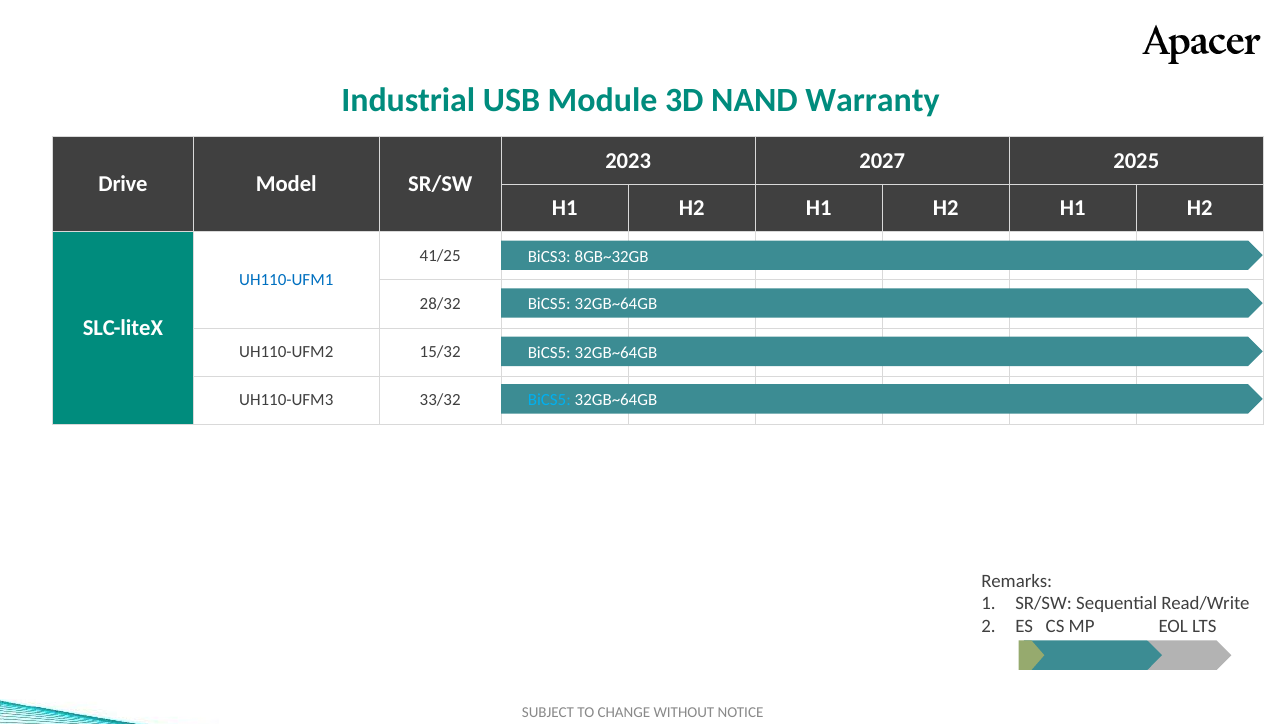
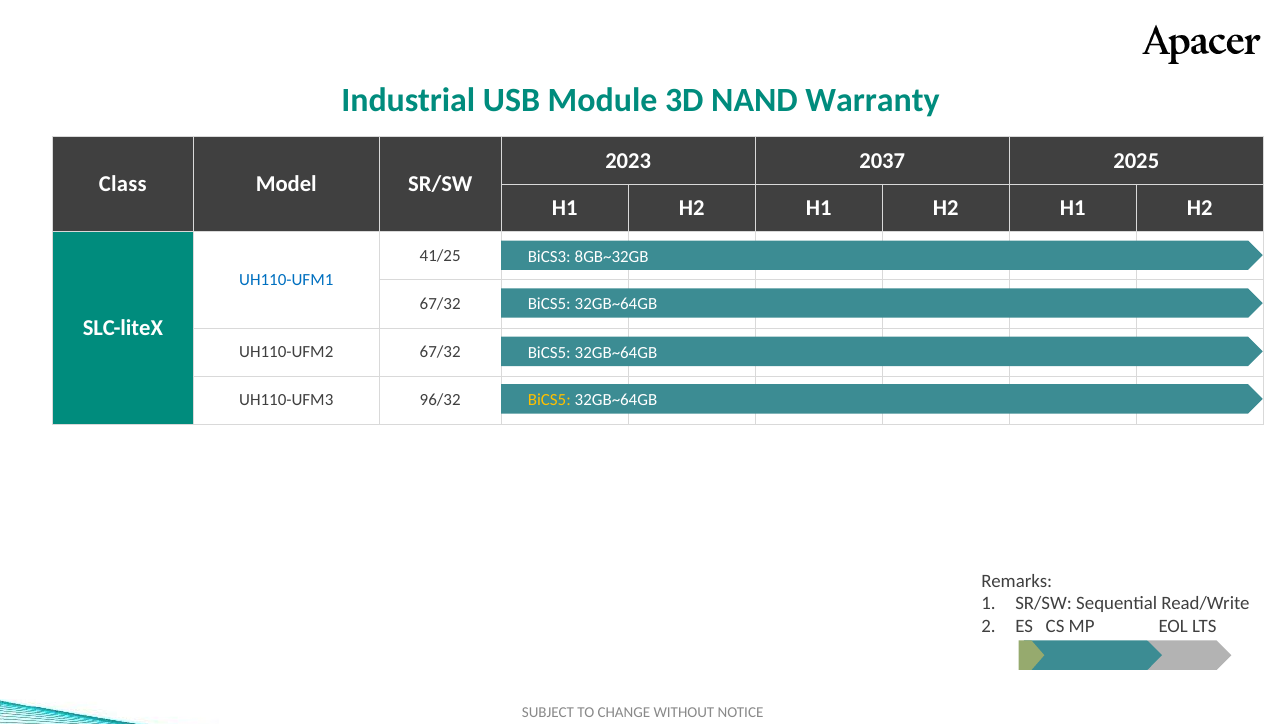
2027: 2027 -> 2037
Drive: Drive -> Class
28/32 at (440, 304): 28/32 -> 67/32
UH110-UFM2 15/32: 15/32 -> 67/32
BiCS5 at (549, 400) colour: light blue -> yellow
33/32: 33/32 -> 96/32
